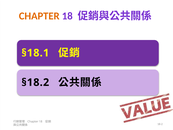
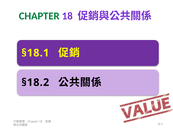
CHAPTER at (39, 16) colour: orange -> green
